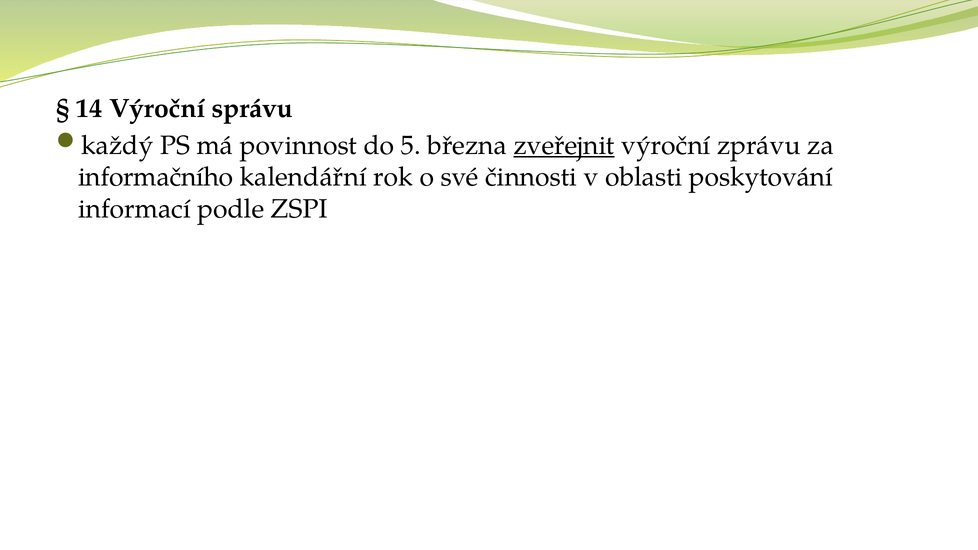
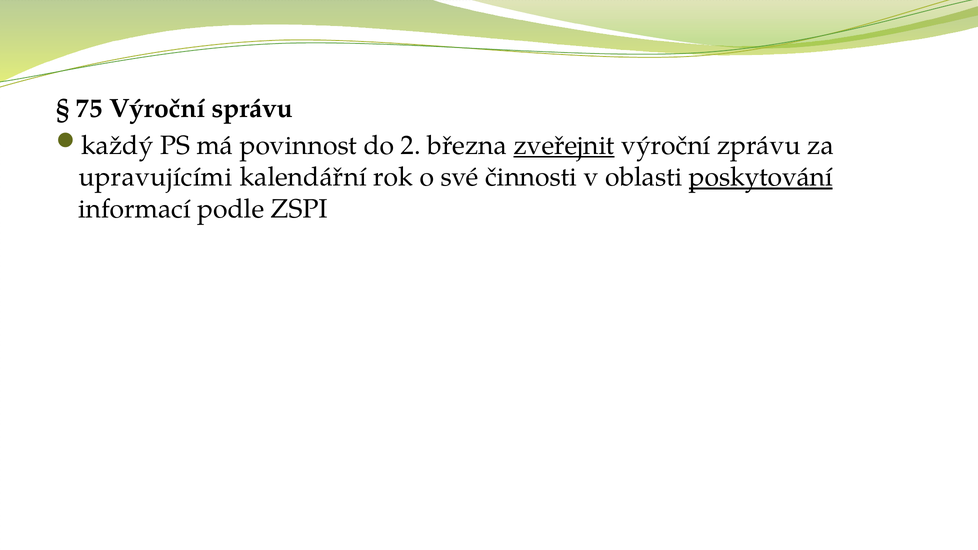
14: 14 -> 75
5: 5 -> 2
informačního: informačního -> upravujícími
poskytování underline: none -> present
